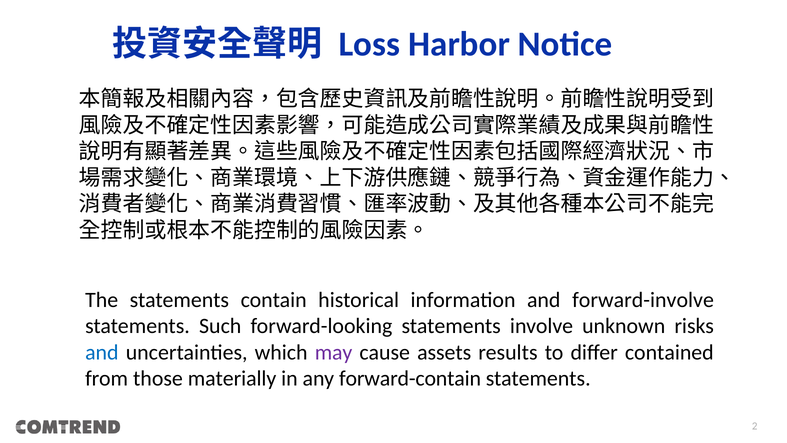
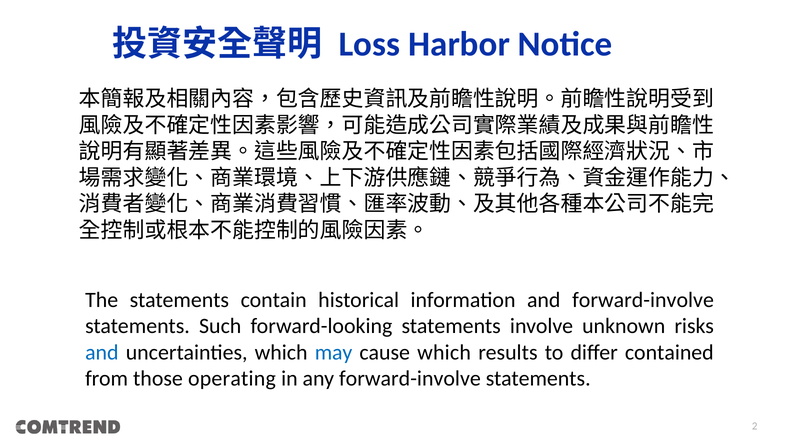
may colour: purple -> blue
cause assets: assets -> which
materially: materially -> operating
any forward-contain: forward-contain -> forward-involve
